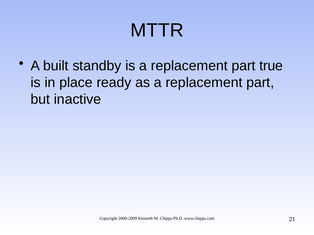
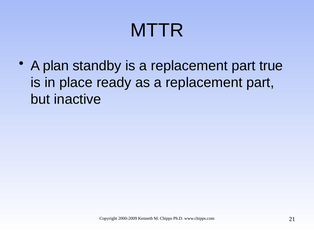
built: built -> plan
